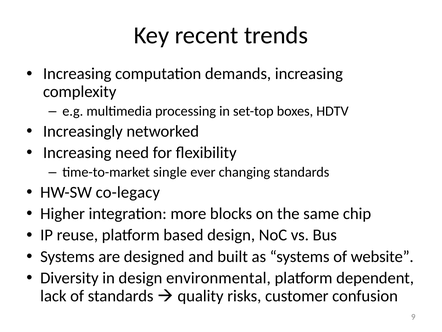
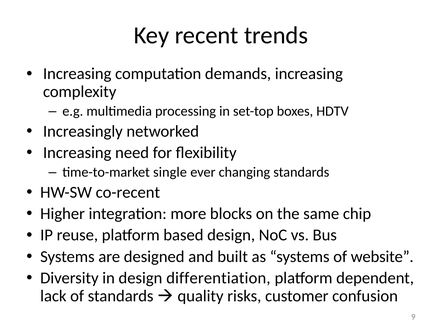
co-legacy: co-legacy -> co-recent
environmental: environmental -> differentiation
